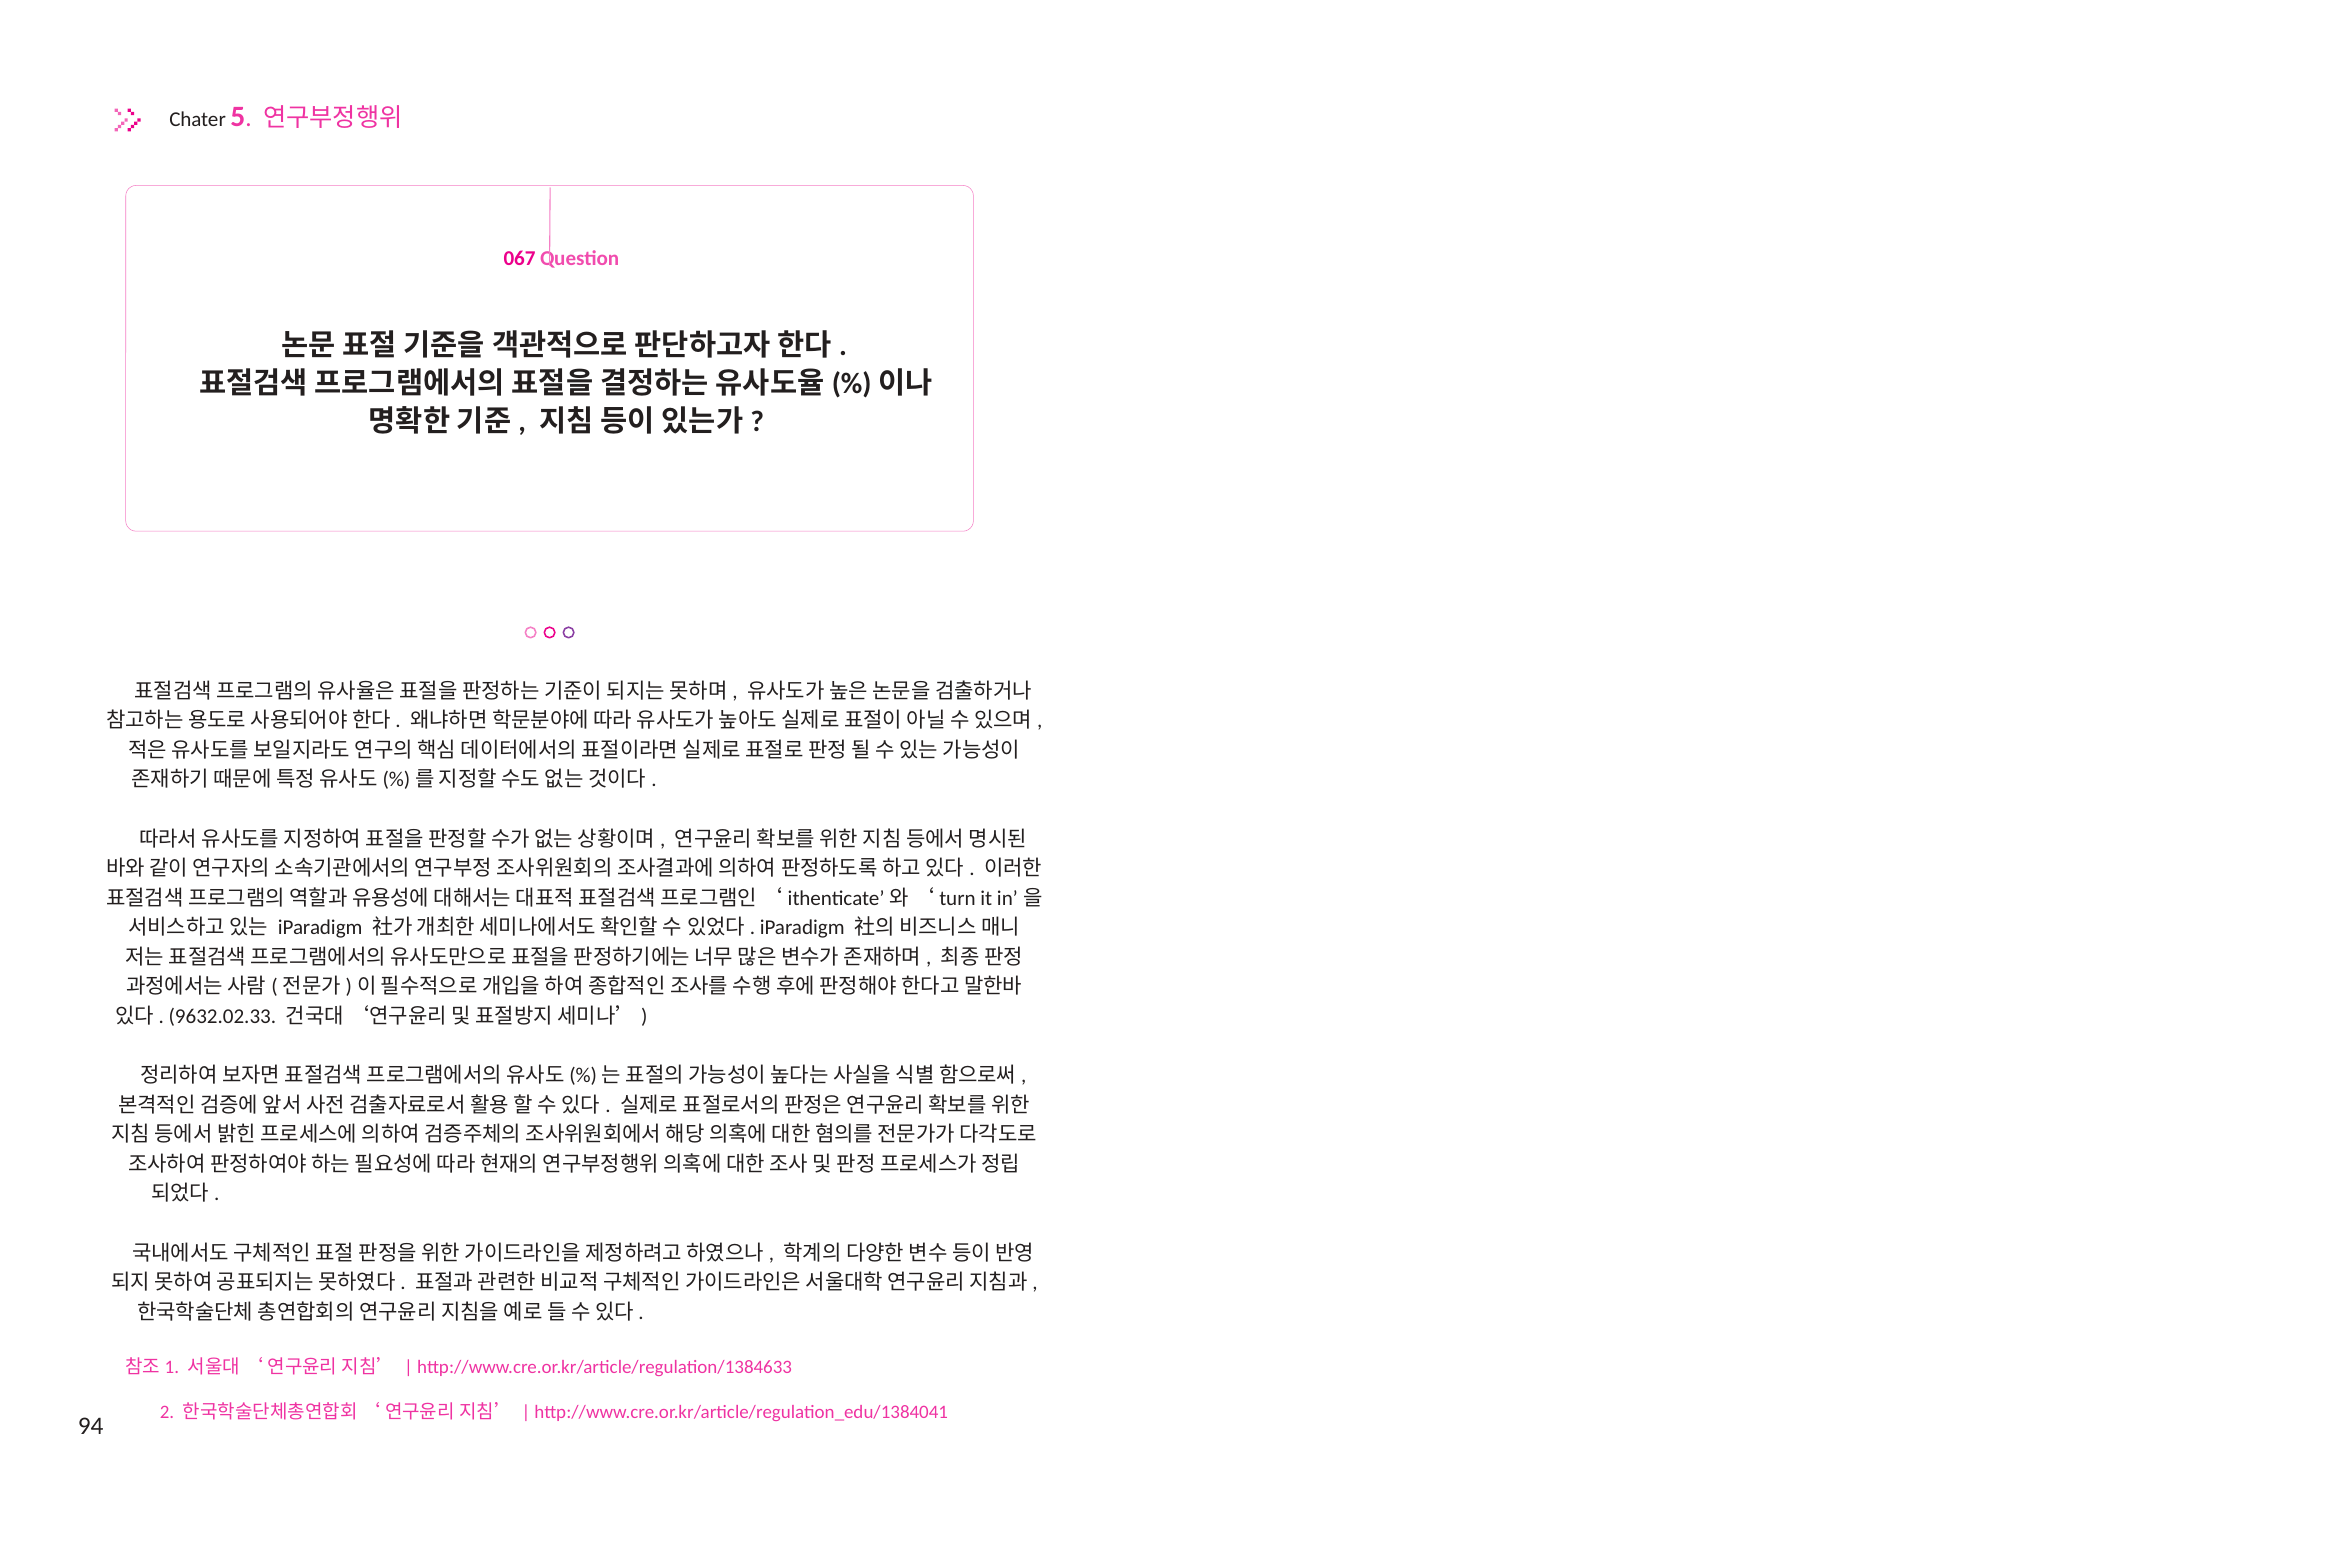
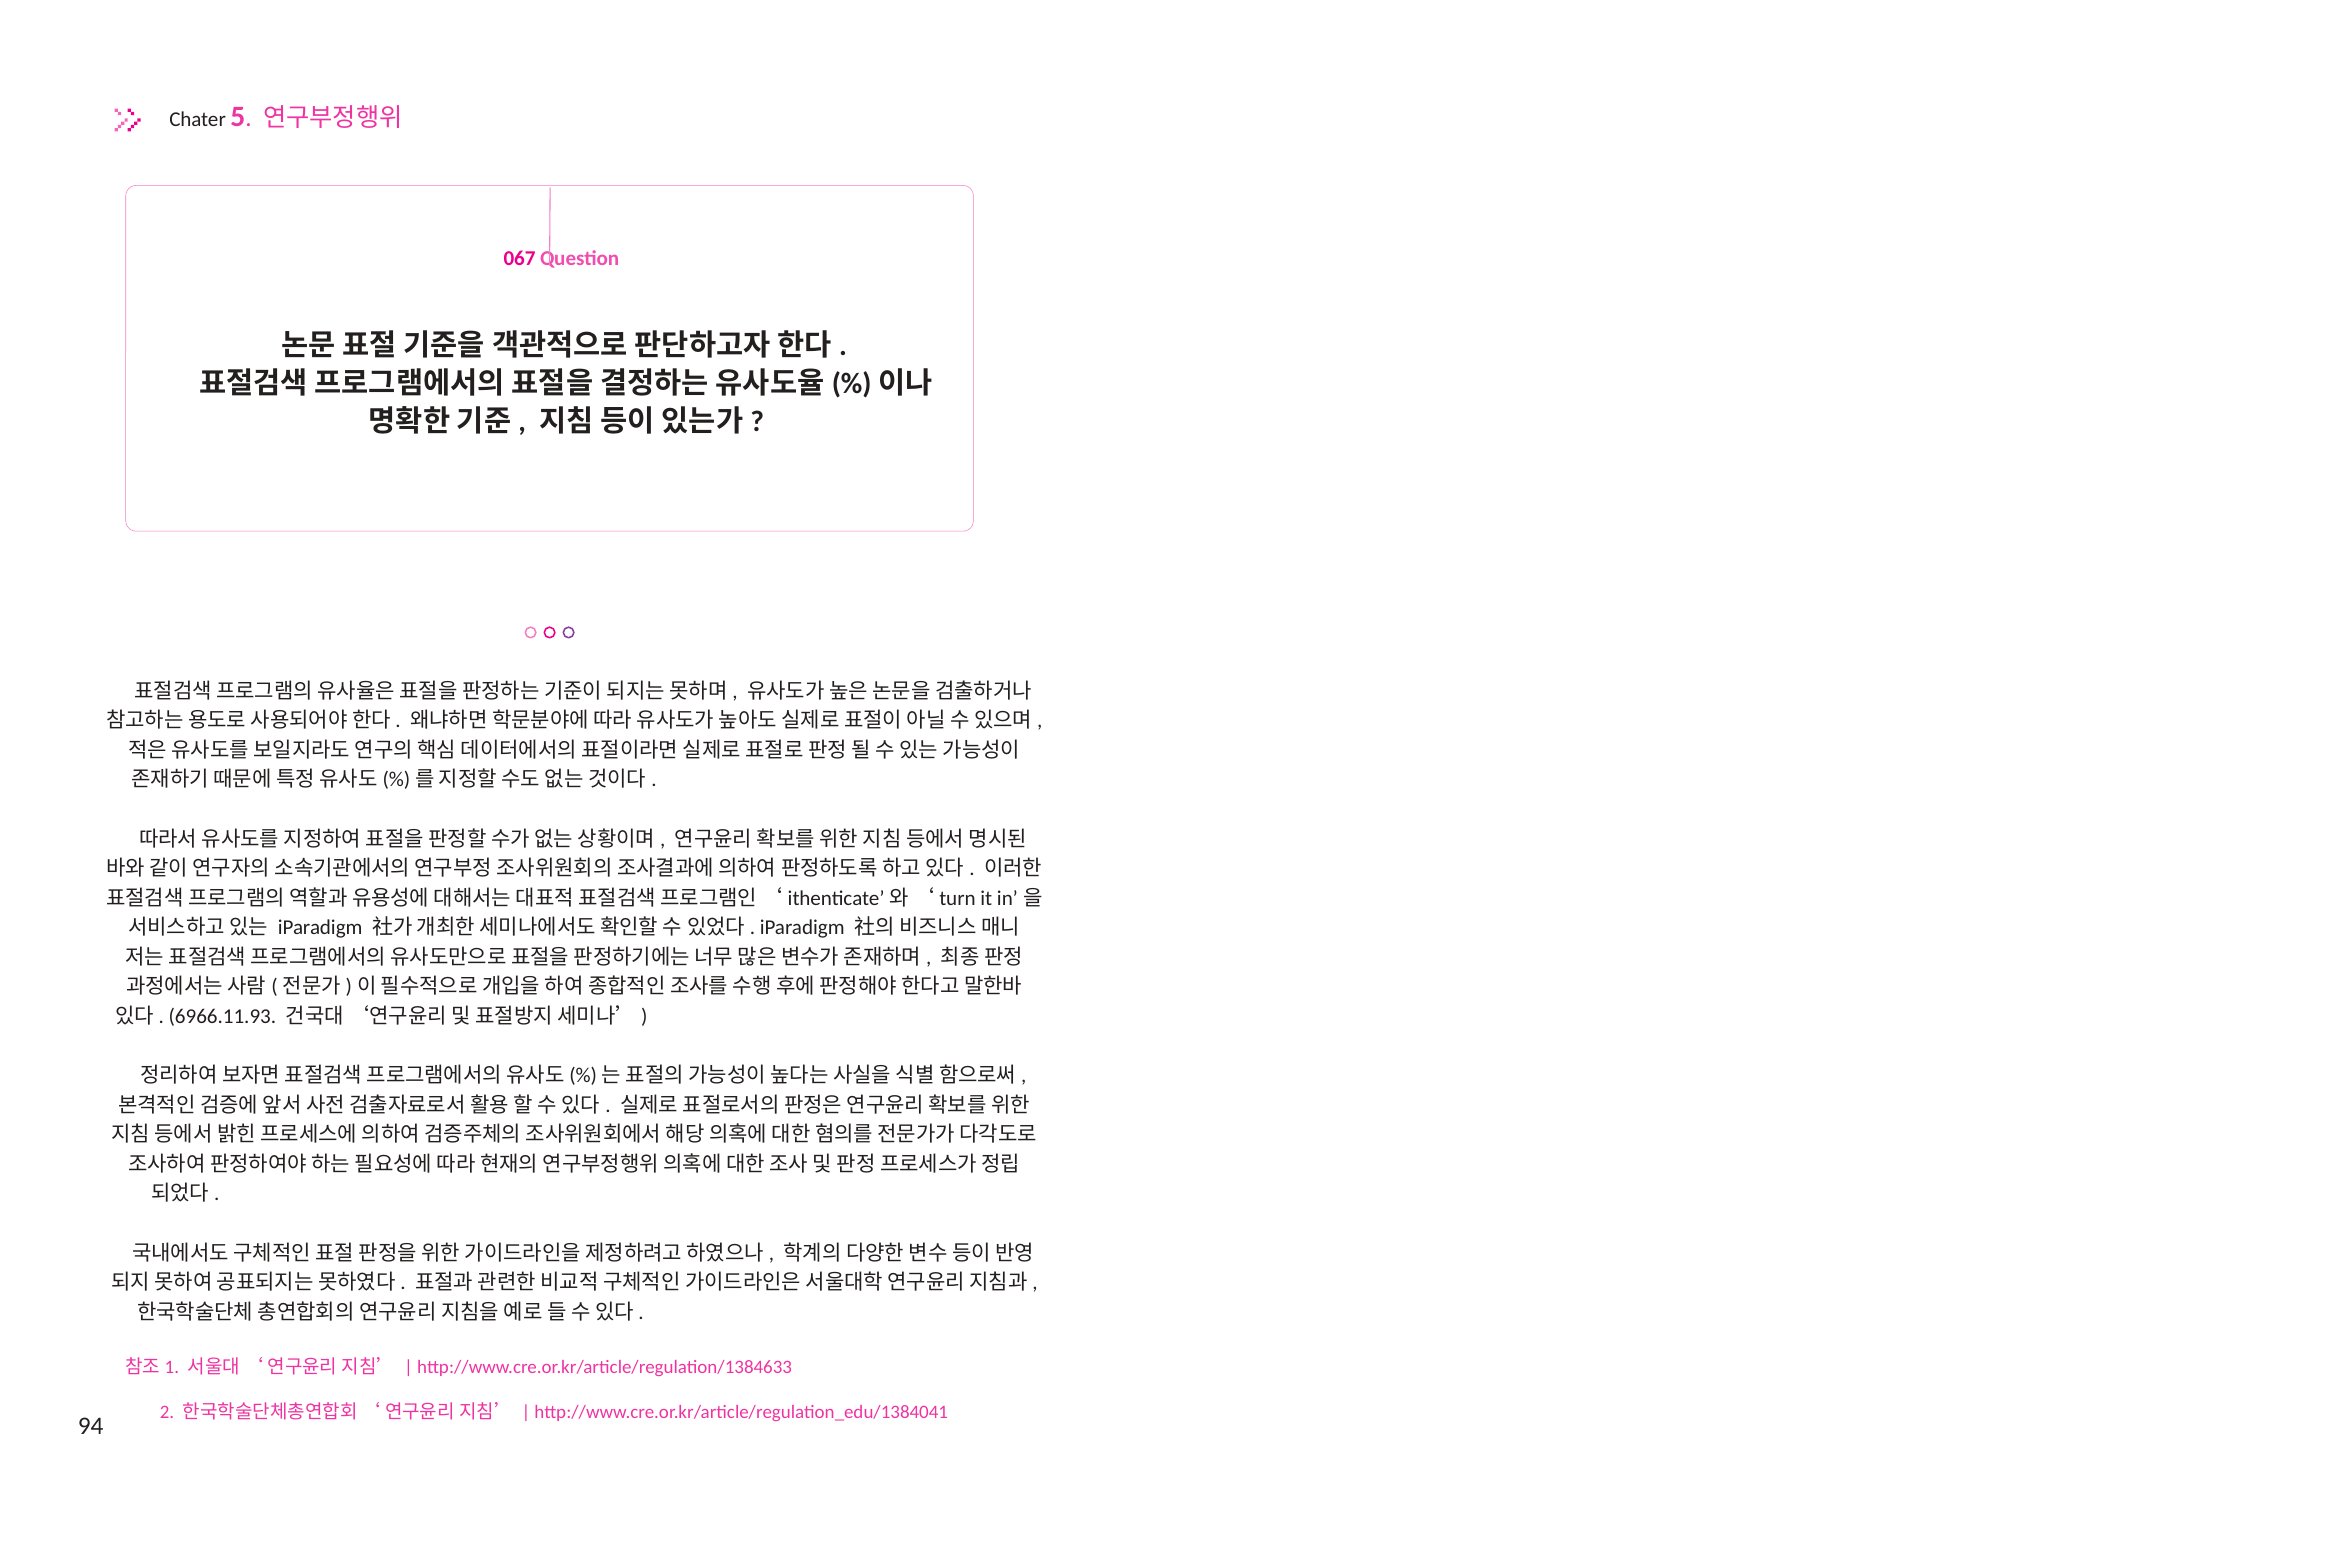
9632.02.33: 9632.02.33 -> 6966.11.93
